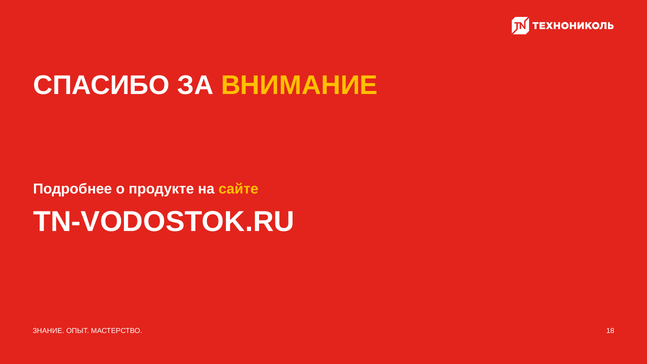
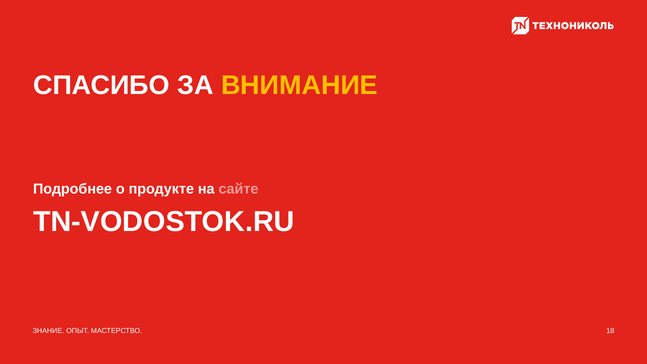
сайте colour: yellow -> pink
